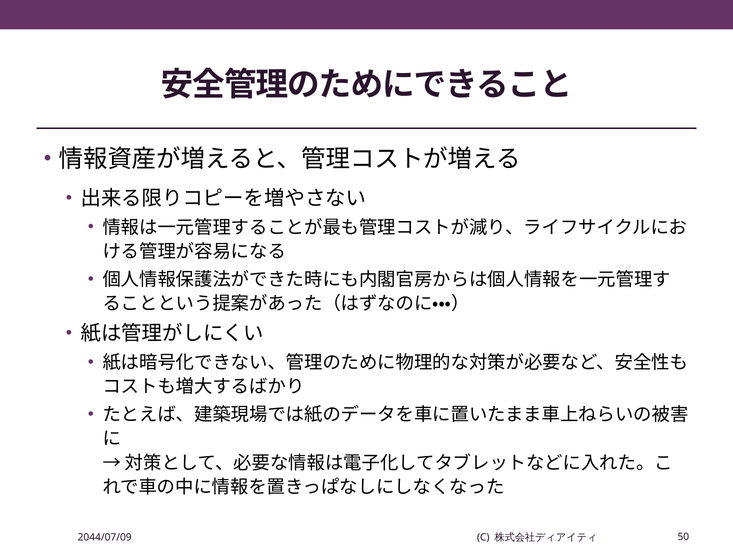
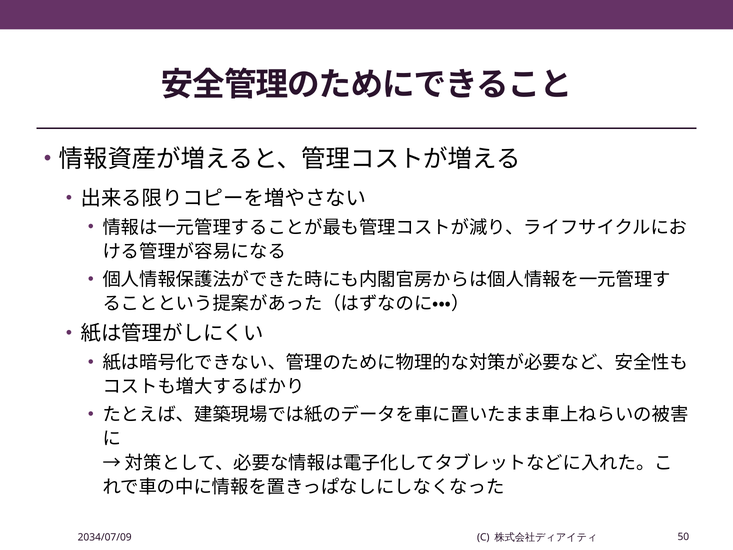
2044/07/09: 2044/07/09 -> 2034/07/09
